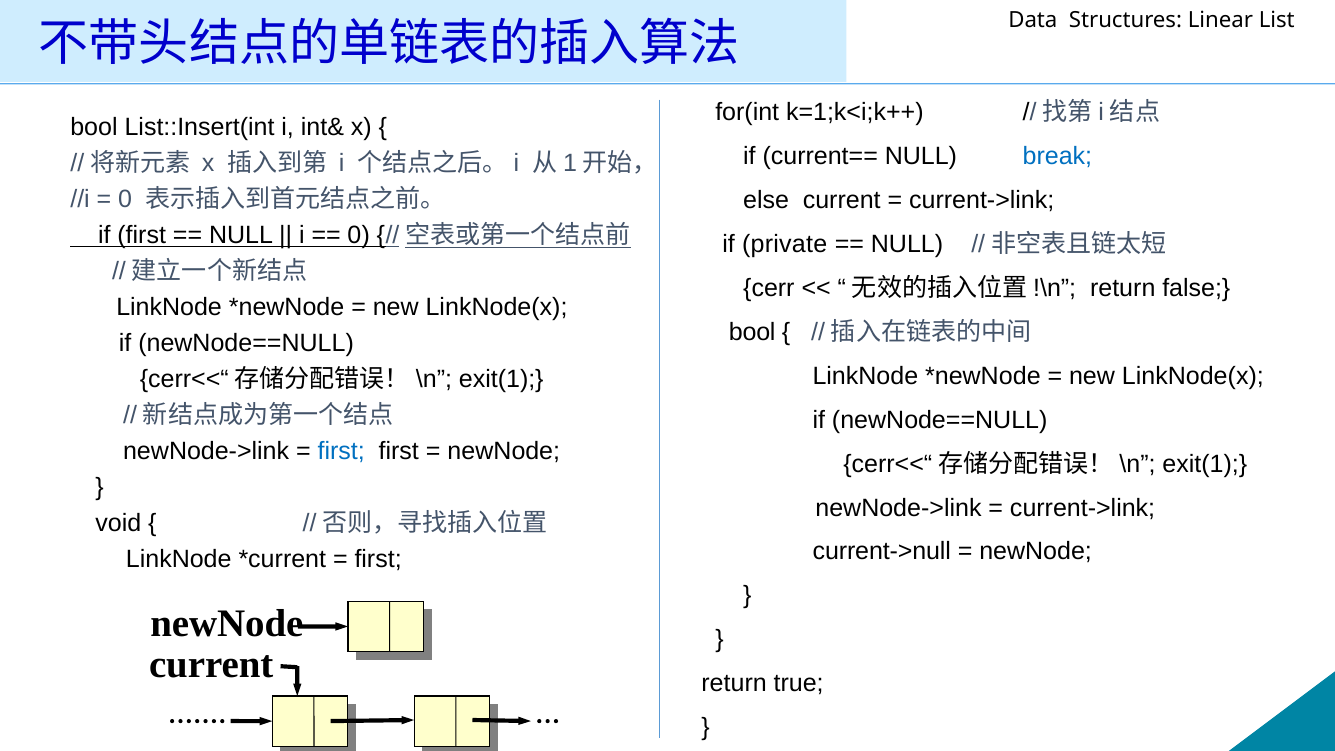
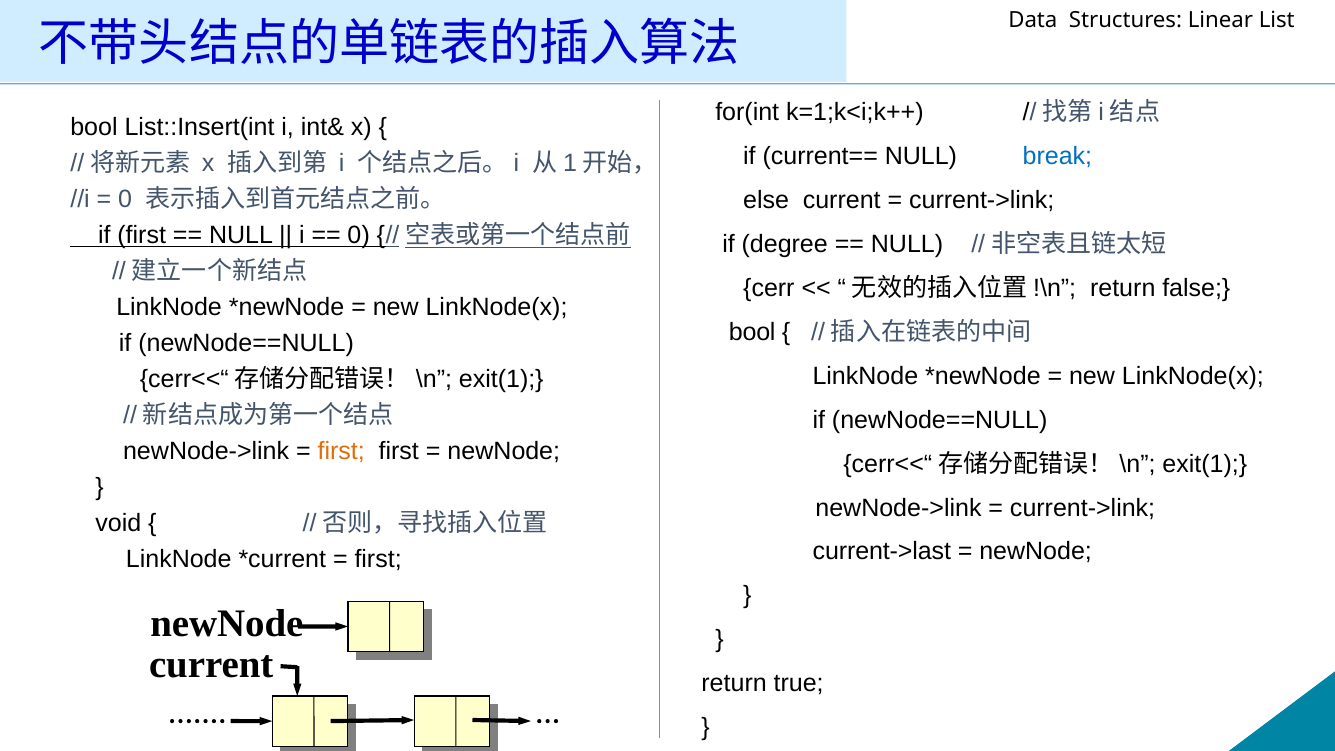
private: private -> degree
first at (341, 452) colour: blue -> orange
current->null: current->null -> current->last
